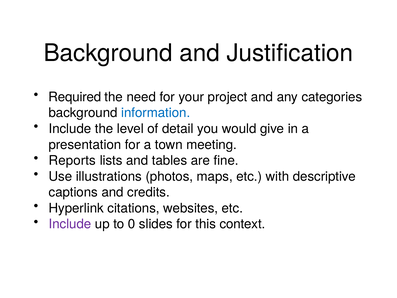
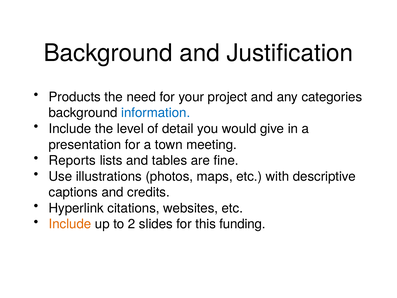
Required: Required -> Products
Include at (70, 224) colour: purple -> orange
0: 0 -> 2
context: context -> funding
